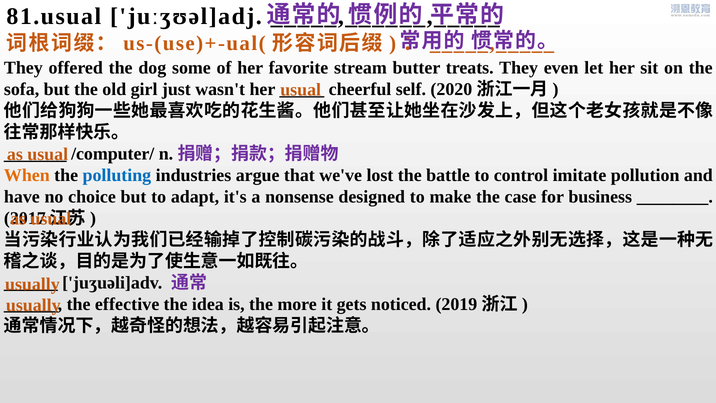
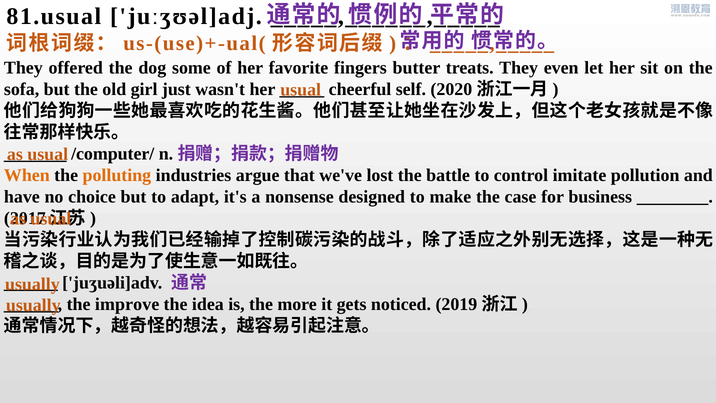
stream: stream -> fingers
polluting colour: blue -> orange
effective: effective -> improve
